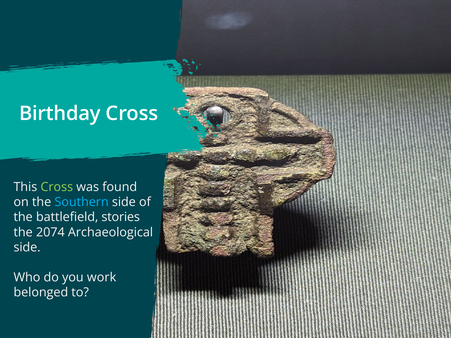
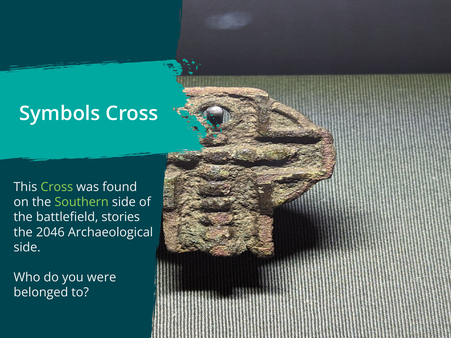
Birthday: Birthday -> Symbols
Southern colour: light blue -> light green
2074: 2074 -> 2046
work: work -> were
